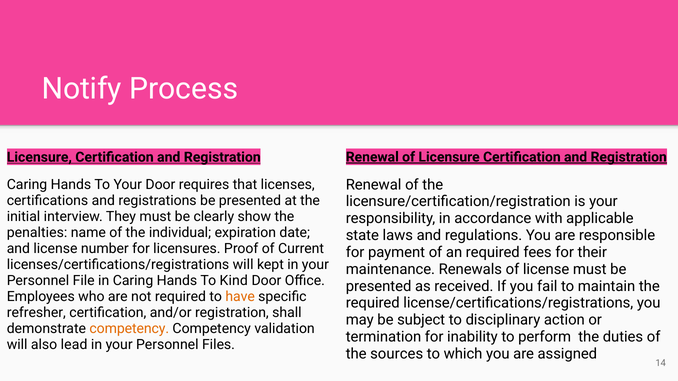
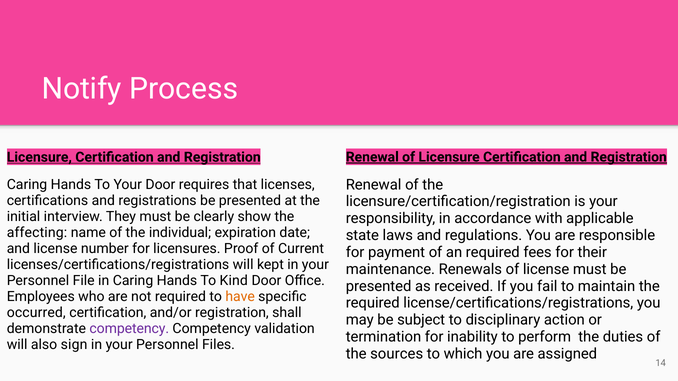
penalties: penalties -> affecting
refresher: refresher -> occurred
competency at (129, 329) colour: orange -> purple
lead: lead -> sign
